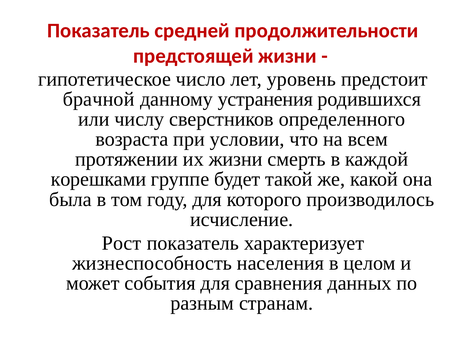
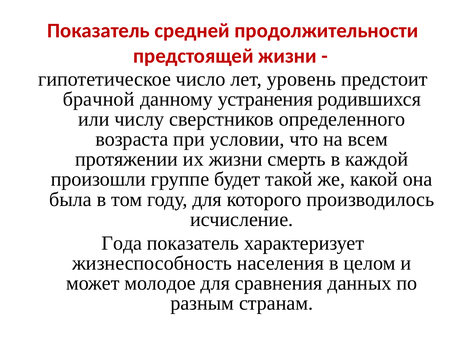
корешками: корешками -> произошли
Рост: Рост -> Года
события: события -> молодое
